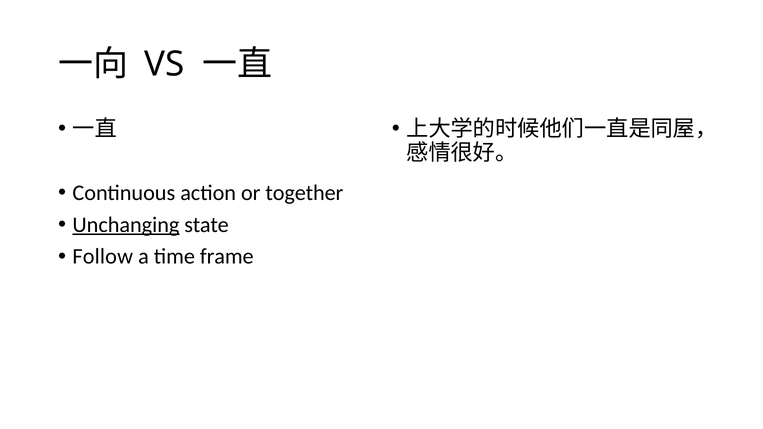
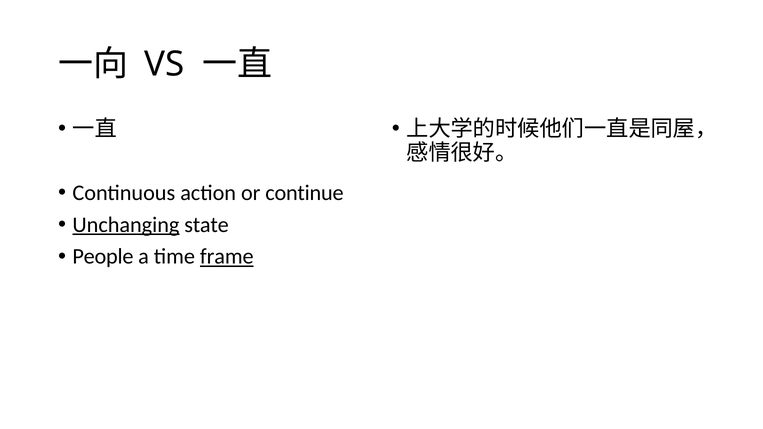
together: together -> continue
Follow: Follow -> People
frame underline: none -> present
